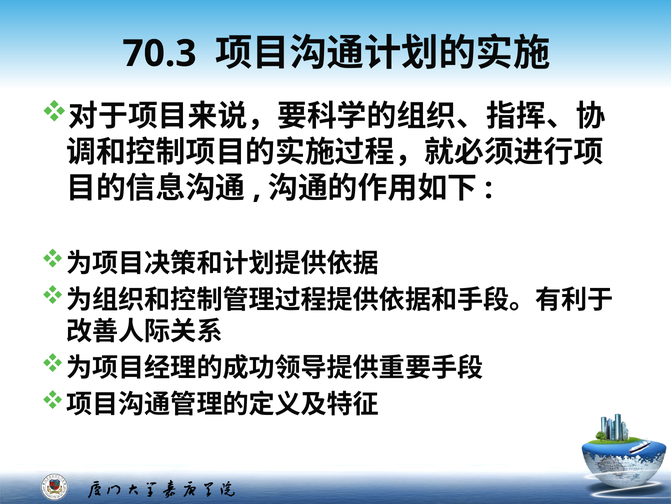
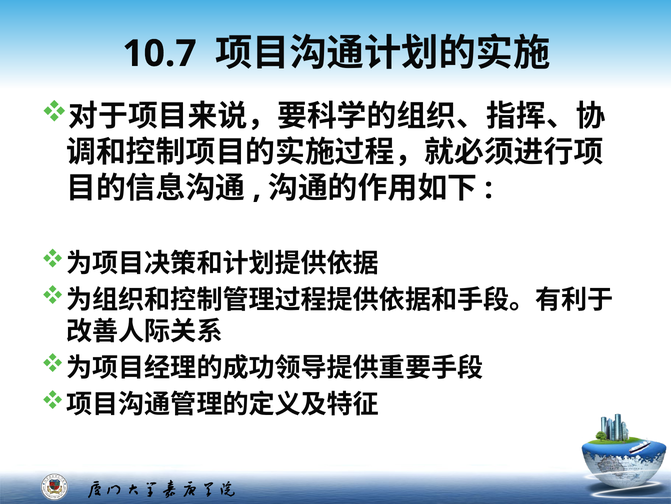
70.3: 70.3 -> 10.7
